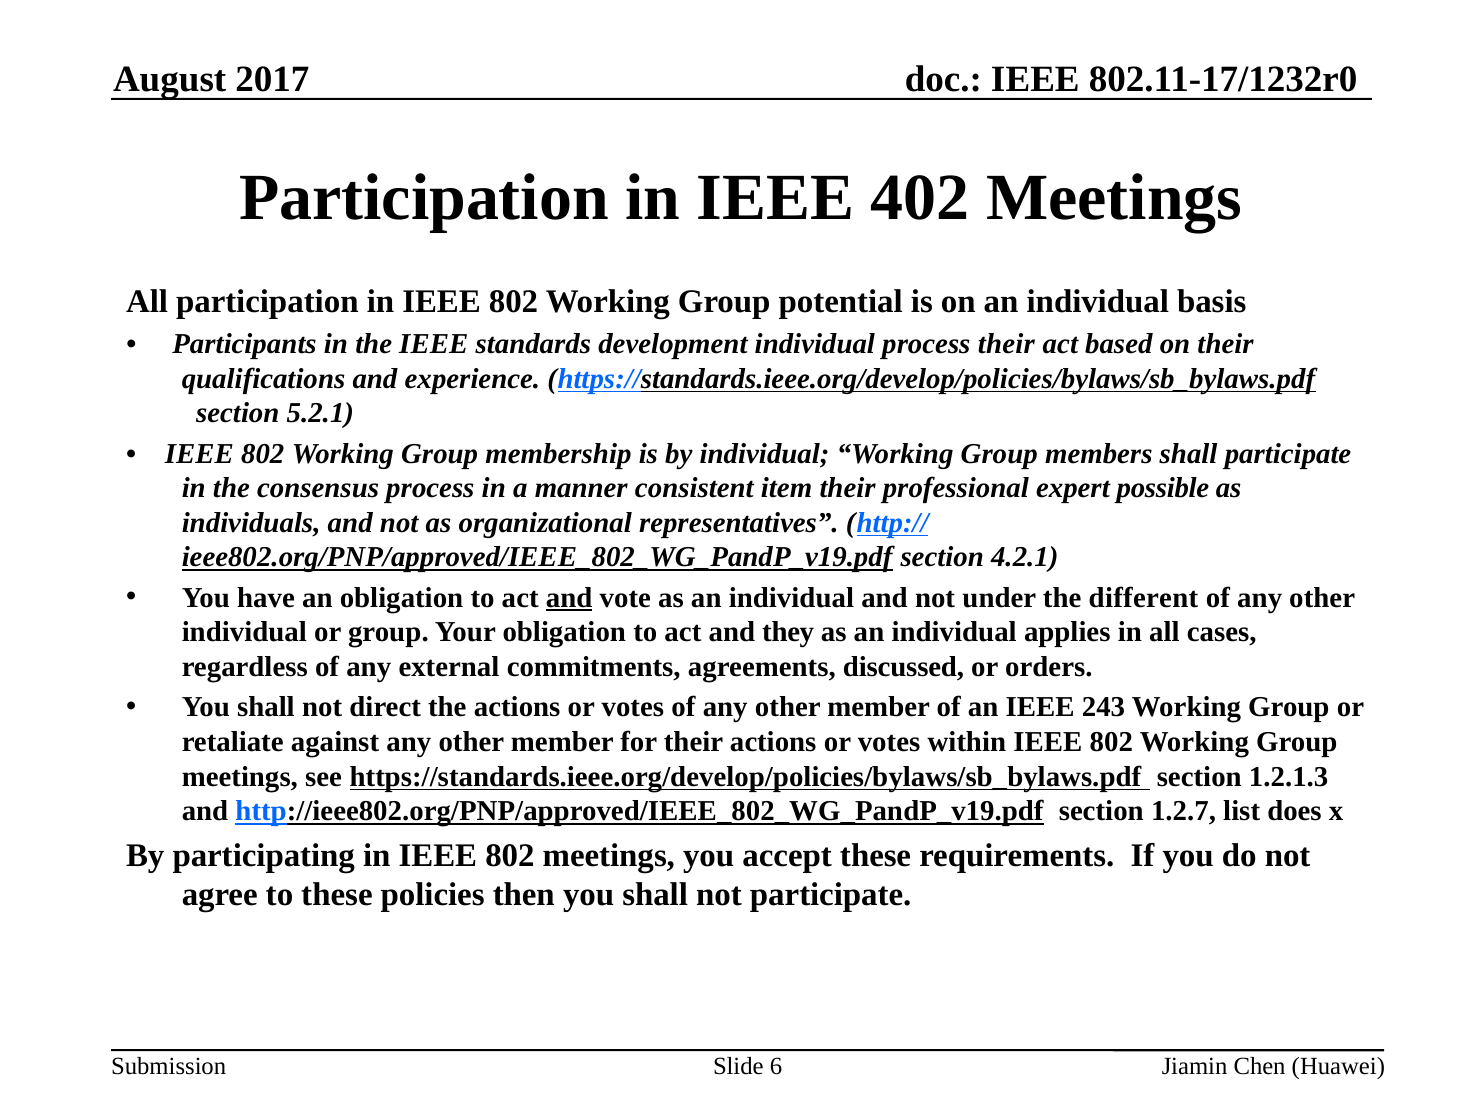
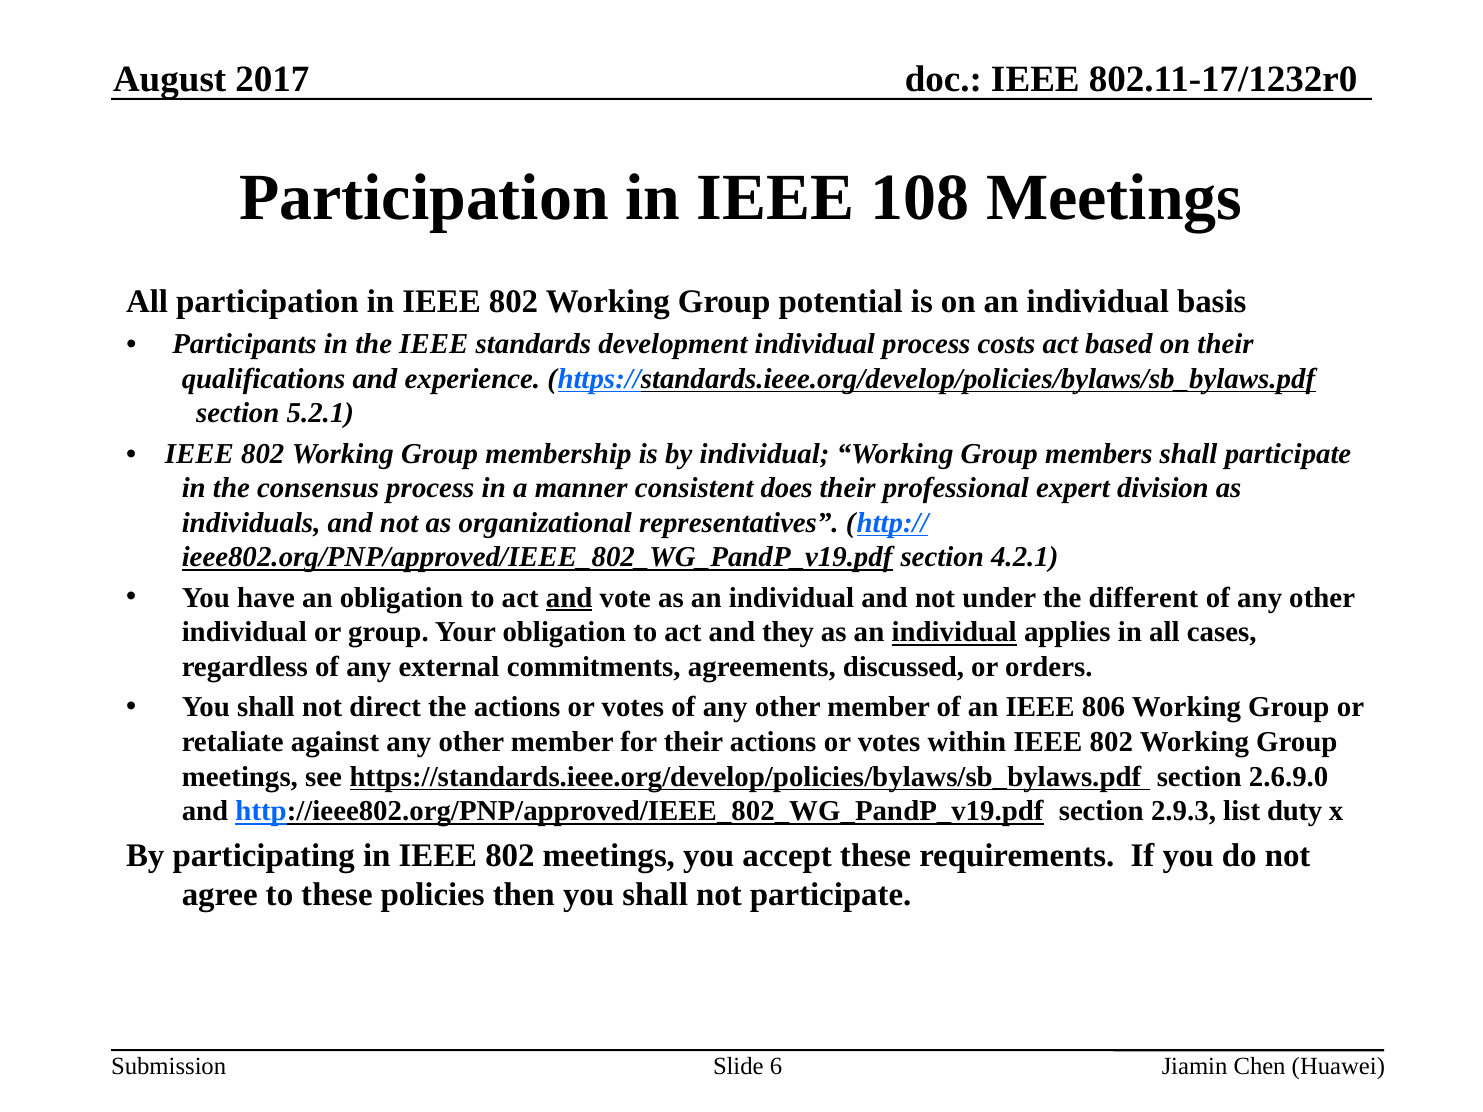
402: 402 -> 108
process their: their -> costs
item: item -> does
possible: possible -> division
individual at (954, 633) underline: none -> present
243: 243 -> 806
1.2.1.3: 1.2.1.3 -> 2.6.9.0
1.2.7: 1.2.7 -> 2.9.3
does: does -> duty
